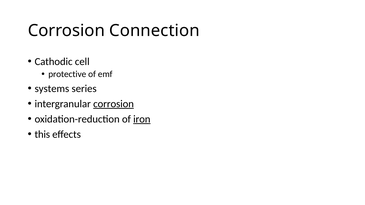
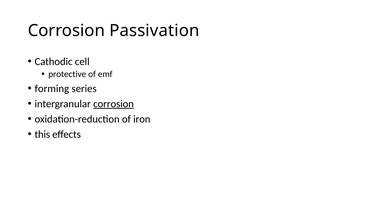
Connection: Connection -> Passivation
systems: systems -> forming
iron underline: present -> none
